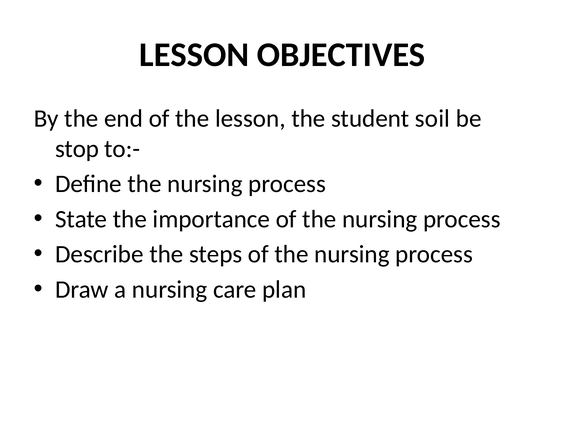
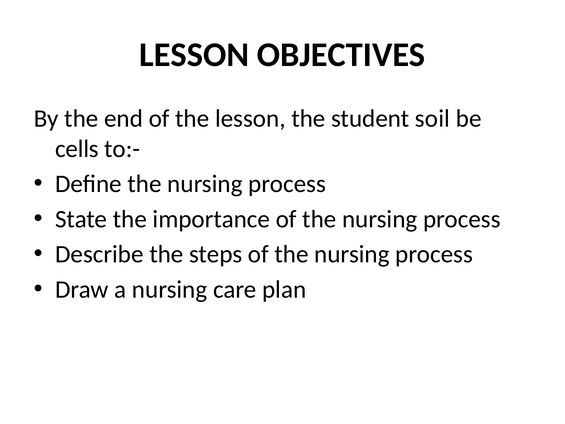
stop: stop -> cells
